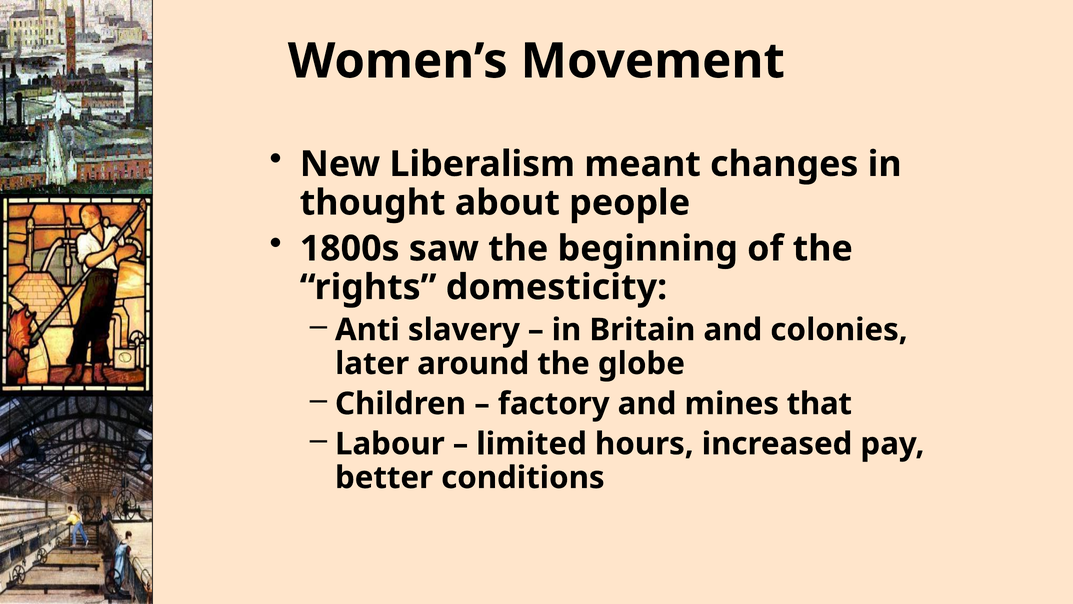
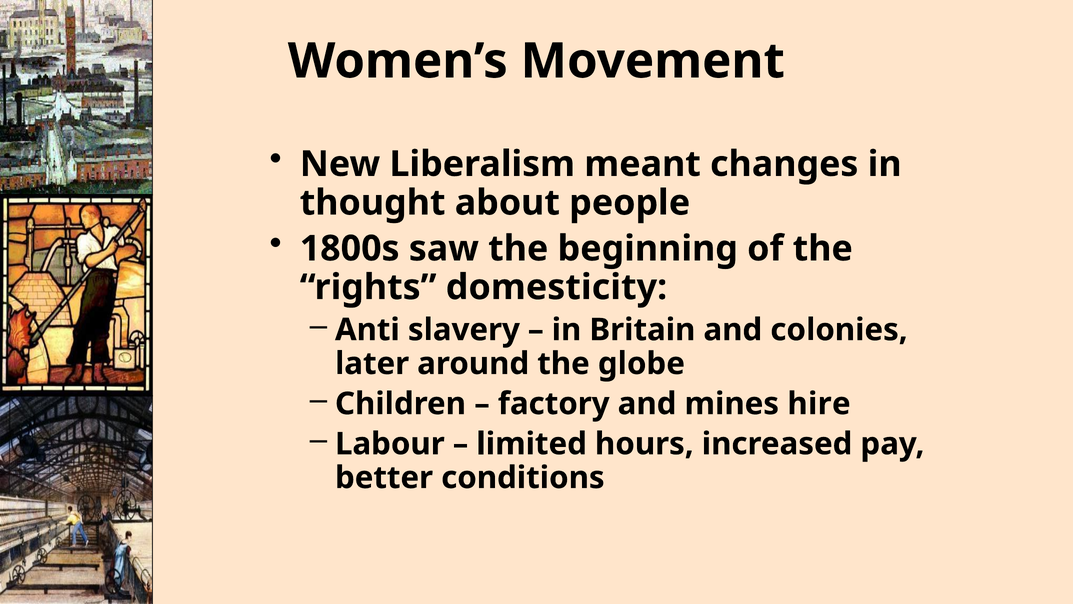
that: that -> hire
